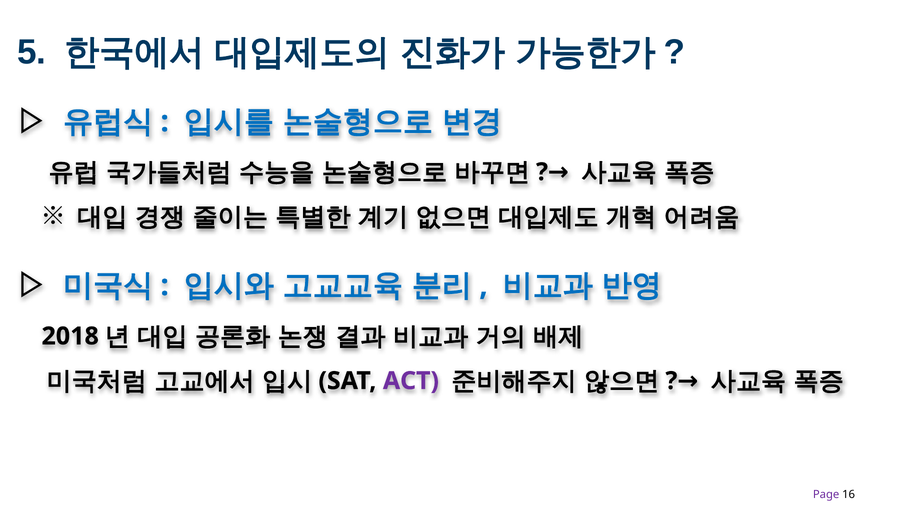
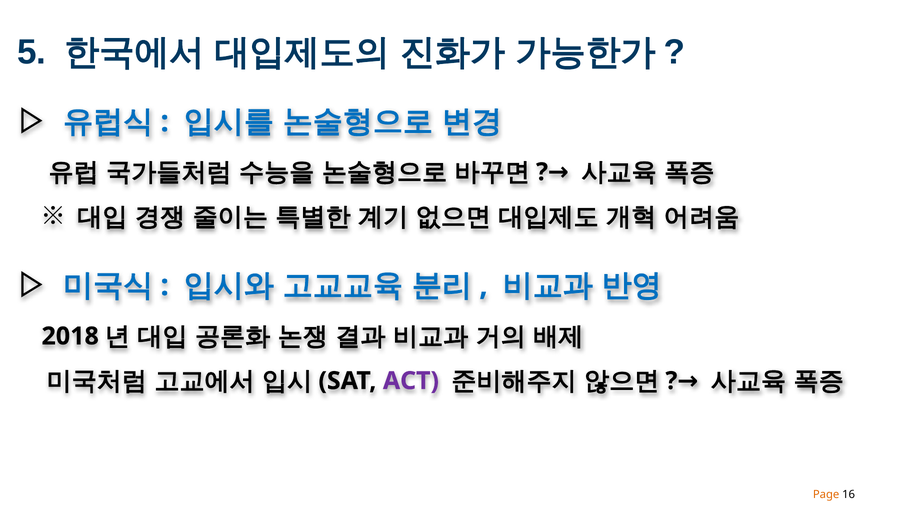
Page colour: purple -> orange
